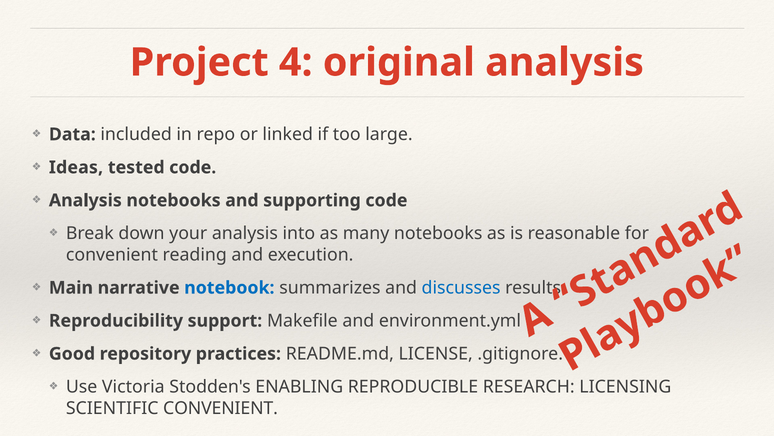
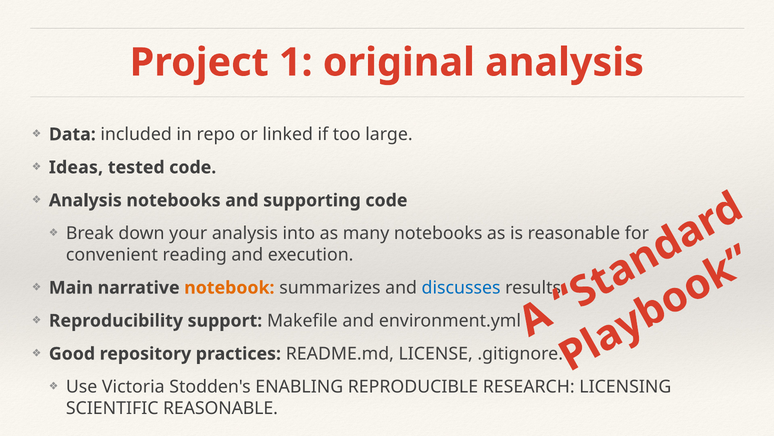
4: 4 -> 1
notebook colour: blue -> orange
SCIENTIFIC CONVENIENT: CONVENIENT -> REASONABLE
